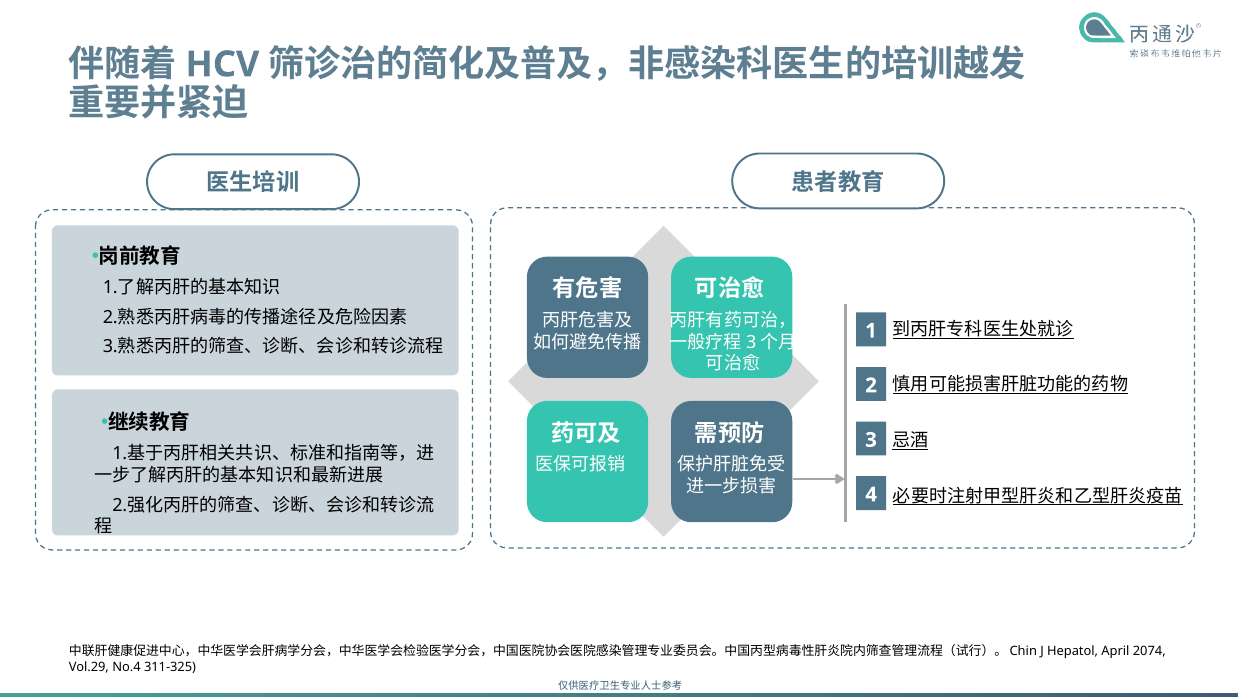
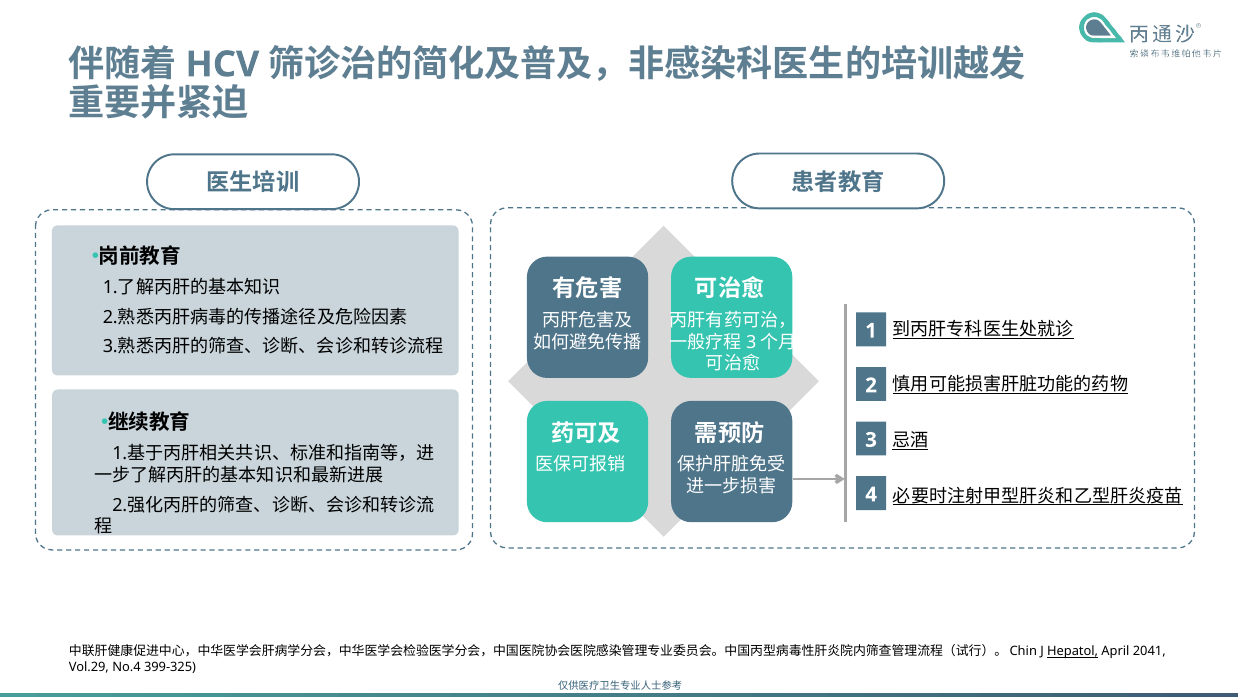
Hepatol underline: none -> present
2074: 2074 -> 2041
311-325: 311-325 -> 399-325
